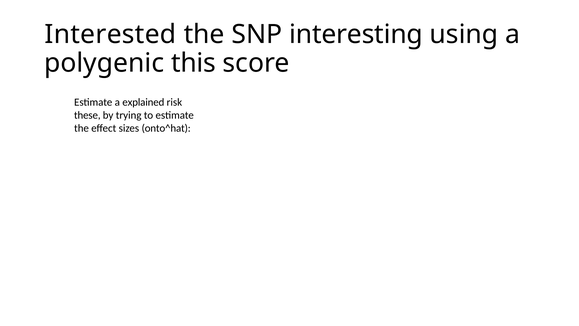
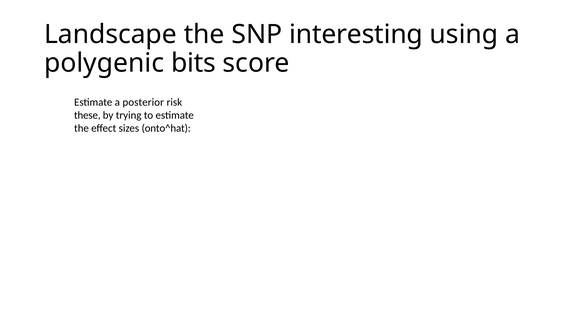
Interested: Interested -> Landscape
this: this -> bits
explained: explained -> posterior
